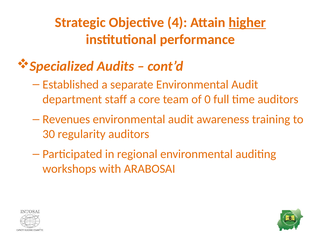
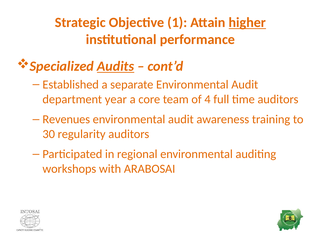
4: 4 -> 1
Audits underline: none -> present
staff: staff -> year
0: 0 -> 4
